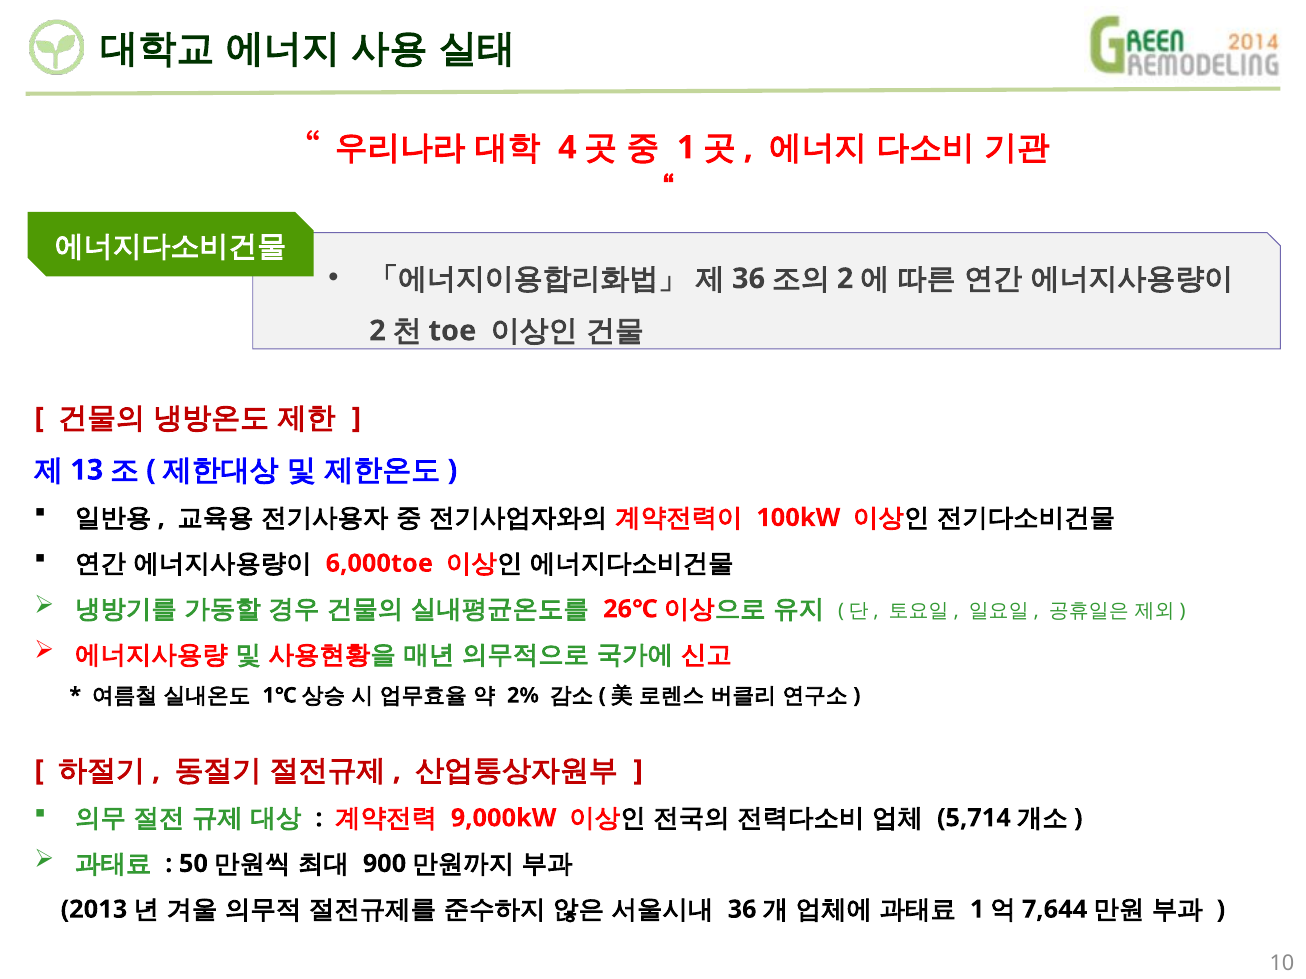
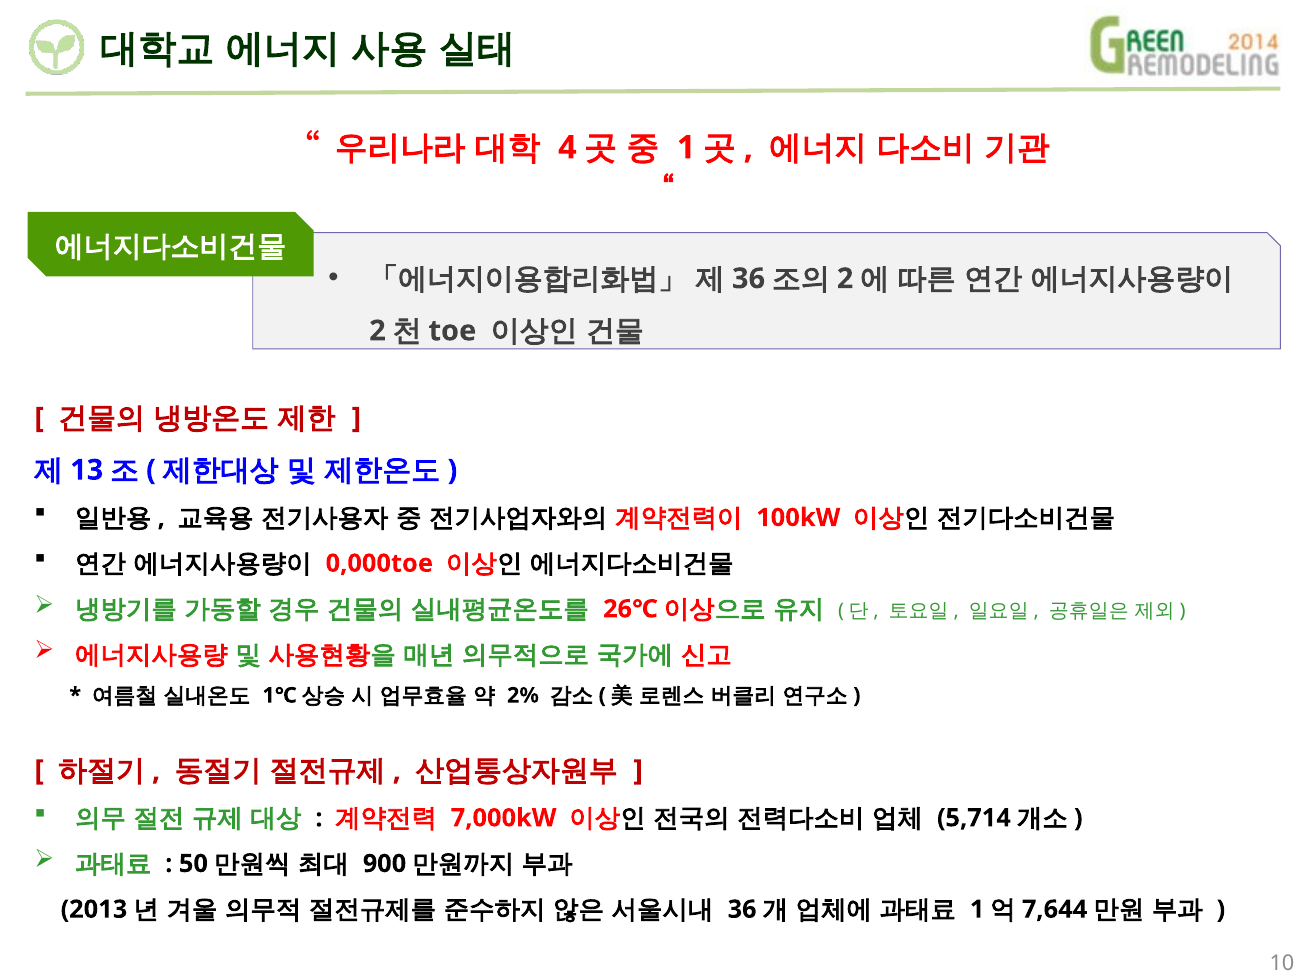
6,000toe: 6,000toe -> 0,000toe
9,000kW: 9,000kW -> 7,000kW
